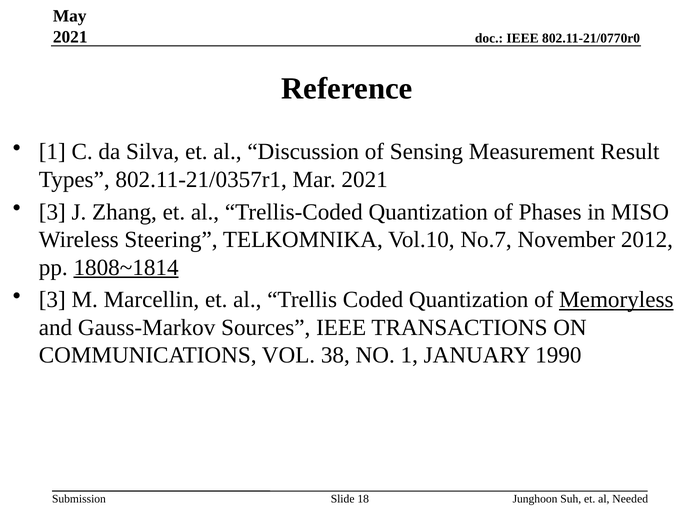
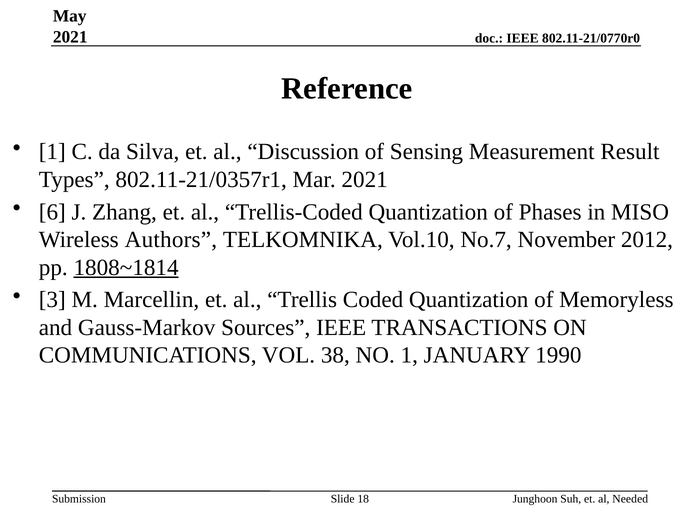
3 at (52, 212): 3 -> 6
Steering: Steering -> Authors
Memoryless underline: present -> none
